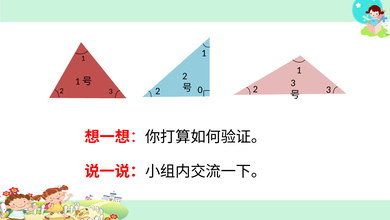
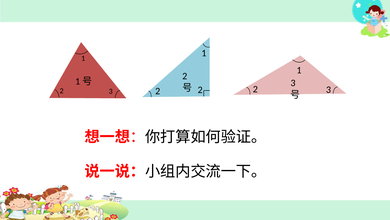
3 0: 0 -> 2
